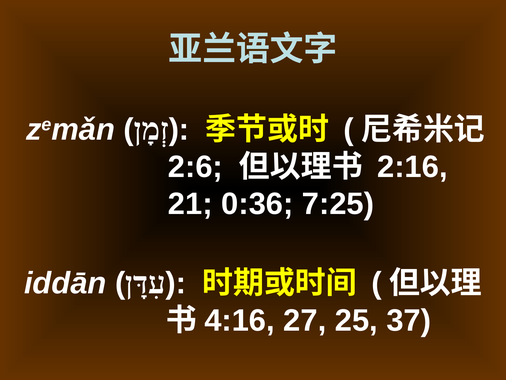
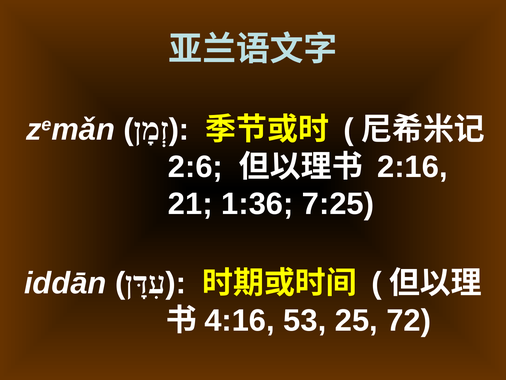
0:36: 0:36 -> 1:36
27: 27 -> 53
37: 37 -> 72
